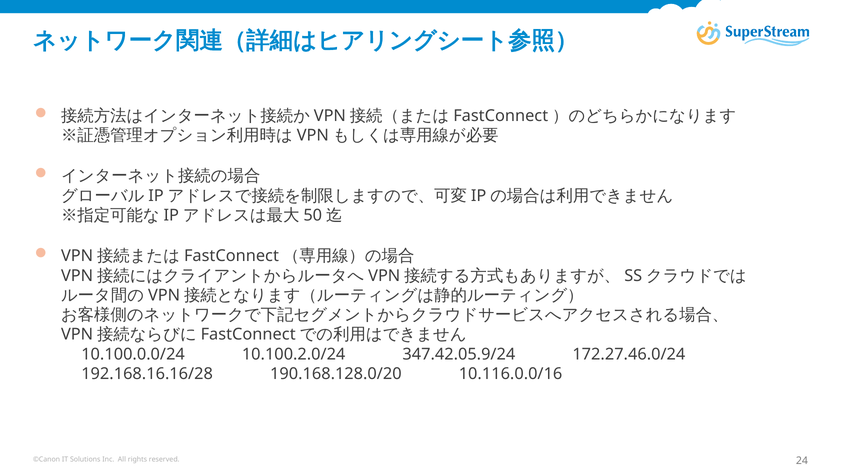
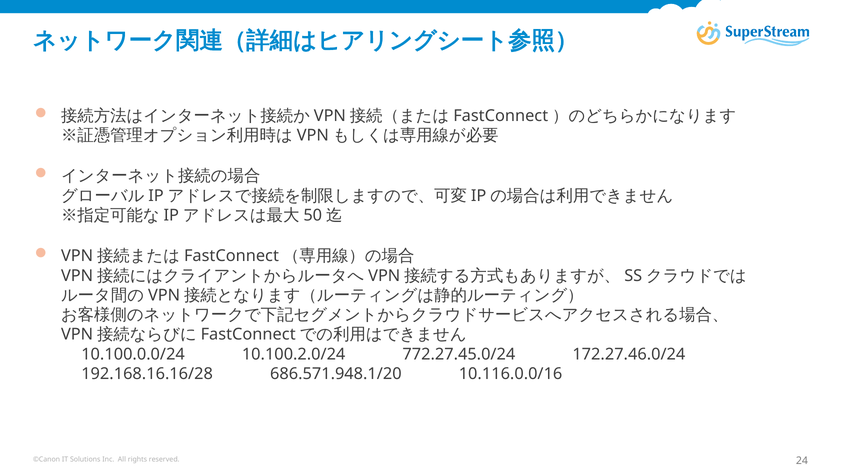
347.42.05.9/24: 347.42.05.9/24 -> 772.27.45.0/24
190.168.128.0/20: 190.168.128.0/20 -> 686.571.948.1/20
